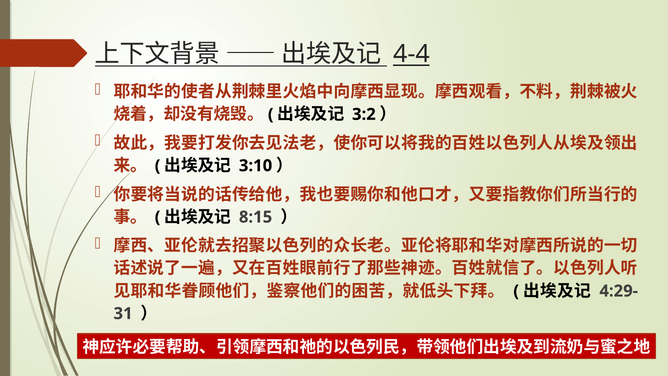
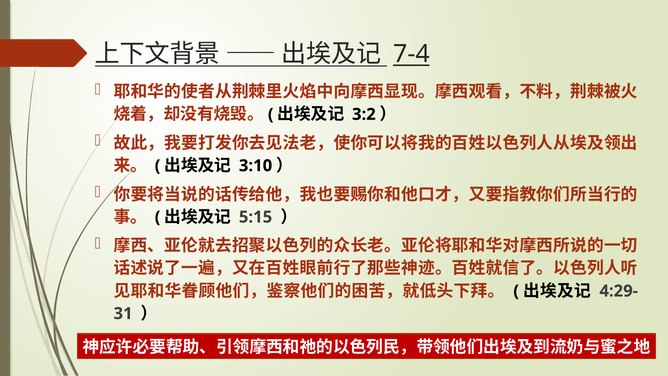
4-4: 4-4 -> 7-4
8:15: 8:15 -> 5:15
